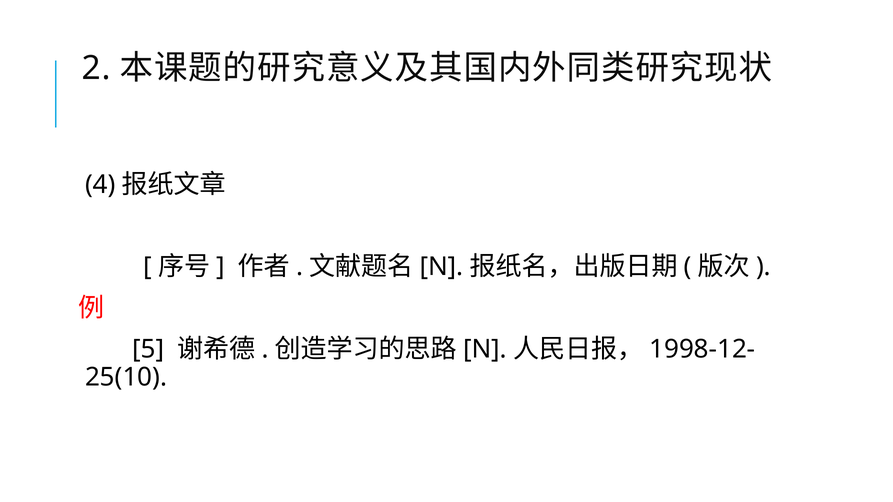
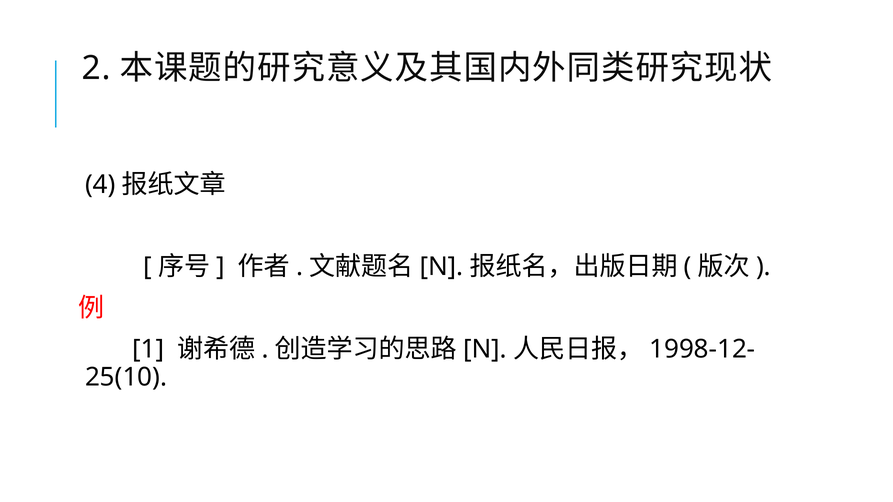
5: 5 -> 1
